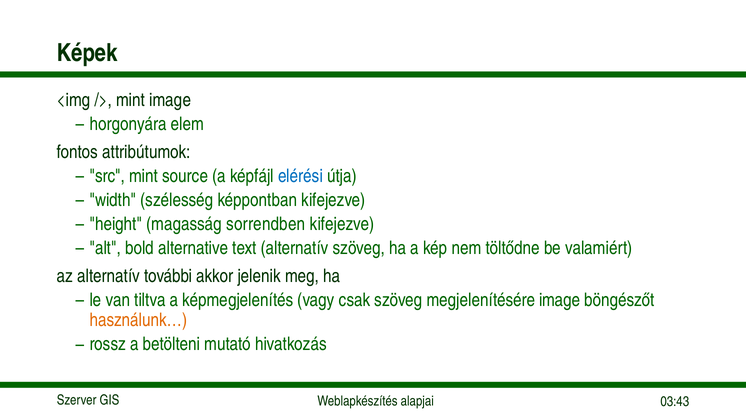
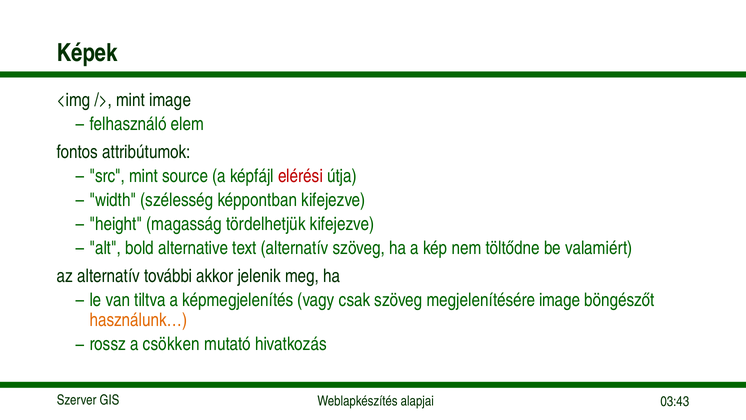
horgonyára: horgonyára -> felhasználó
elérési colour: blue -> red
sorrendben: sorrendben -> tördelhetjük
betölteni: betölteni -> csökken
